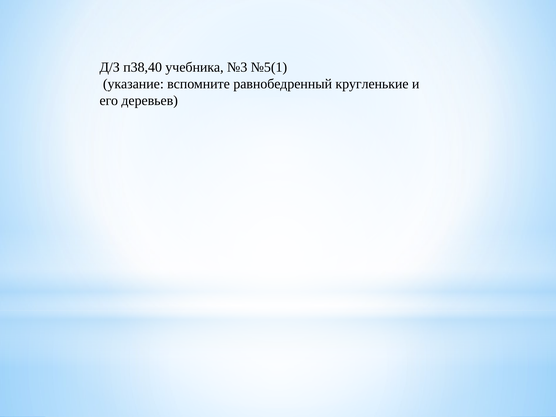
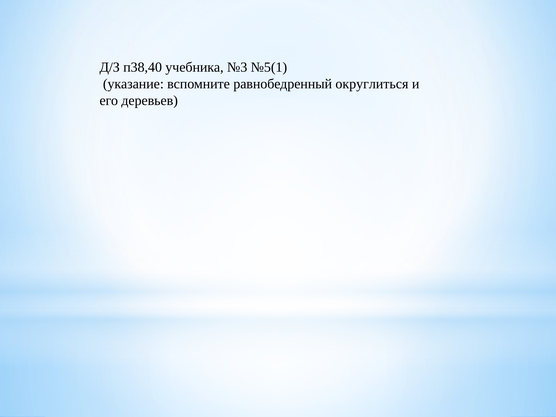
кругленькие: кругленькие -> округлиться
